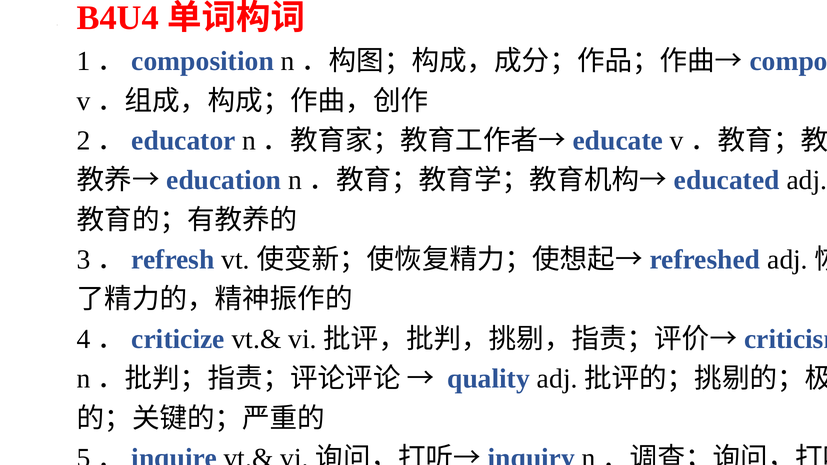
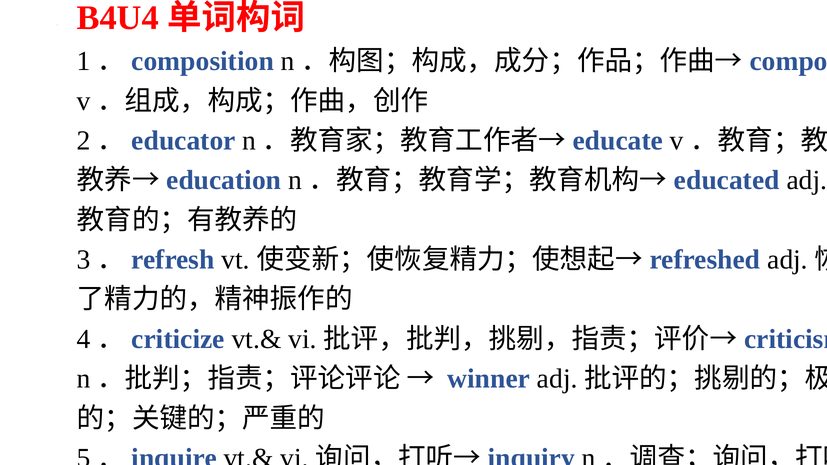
quality: quality -> winner
